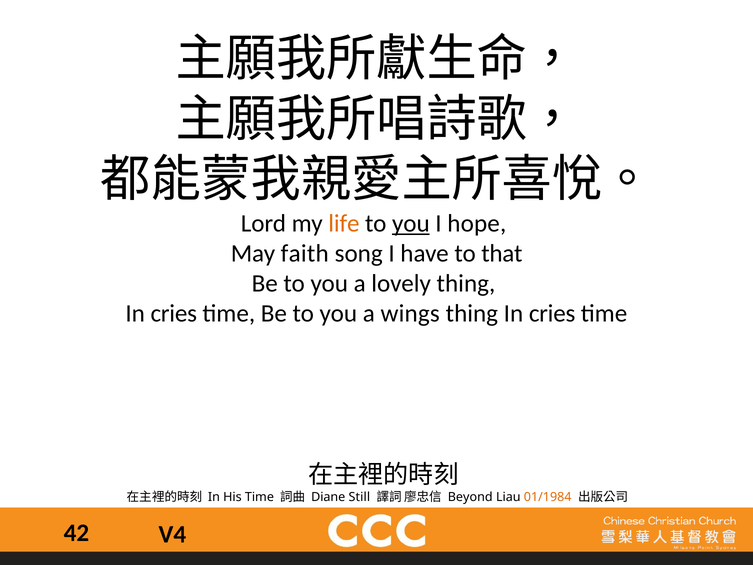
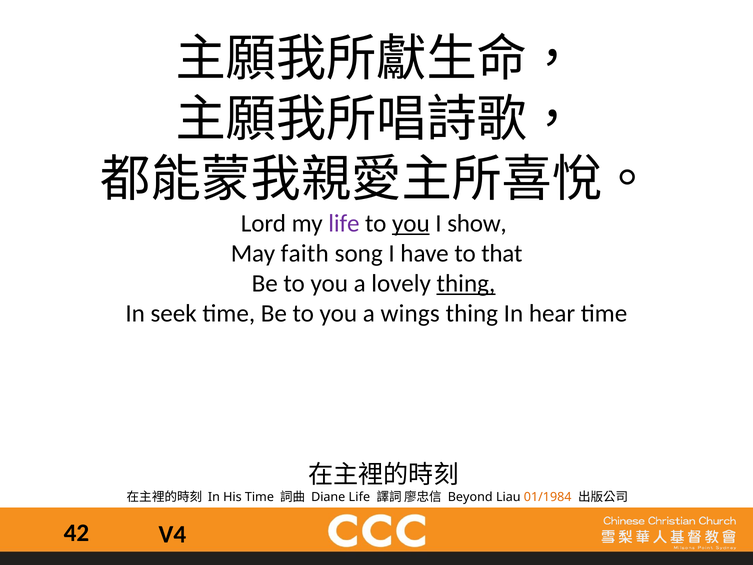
life at (344, 223) colour: orange -> purple
hope: hope -> show
thing at (466, 283) underline: none -> present
cries at (174, 313): cries -> seek
cries at (552, 313): cries -> hear
Diane Still: Still -> Life
